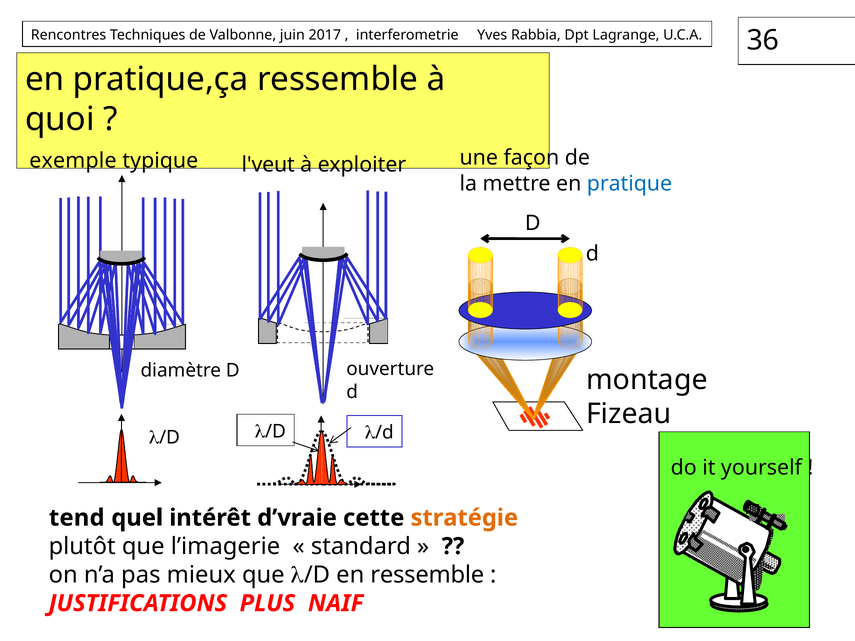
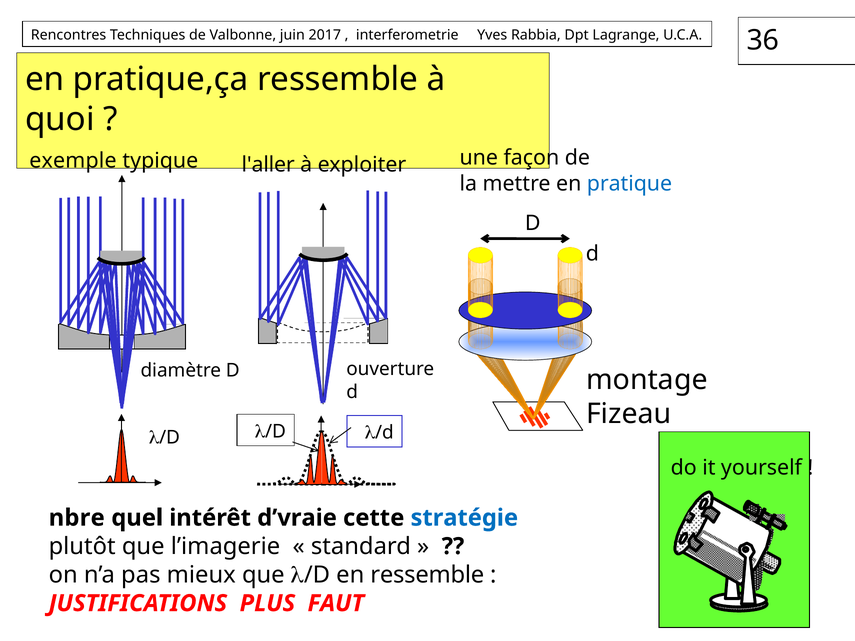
l'veut: l'veut -> l'aller
tend: tend -> nbre
stratégie colour: orange -> blue
NAIF: NAIF -> FAUT
